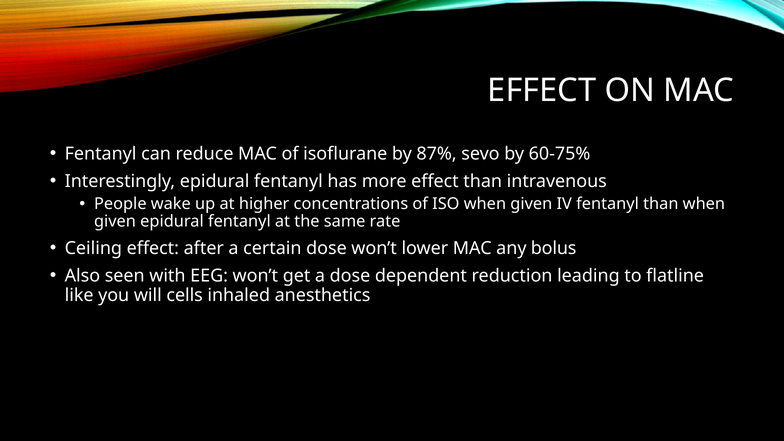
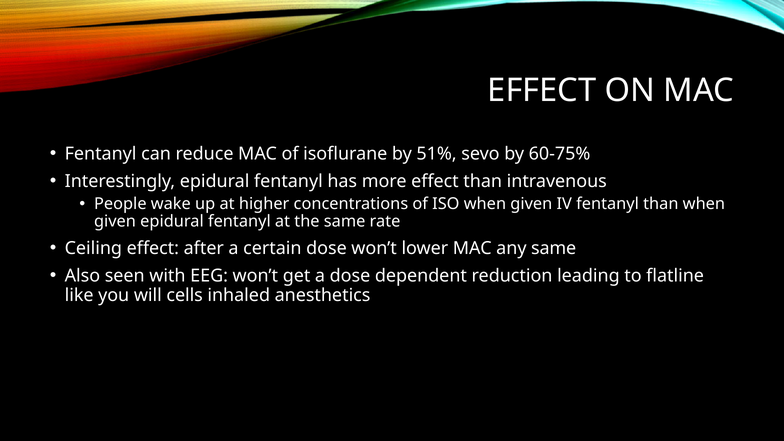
87%: 87% -> 51%
any bolus: bolus -> same
